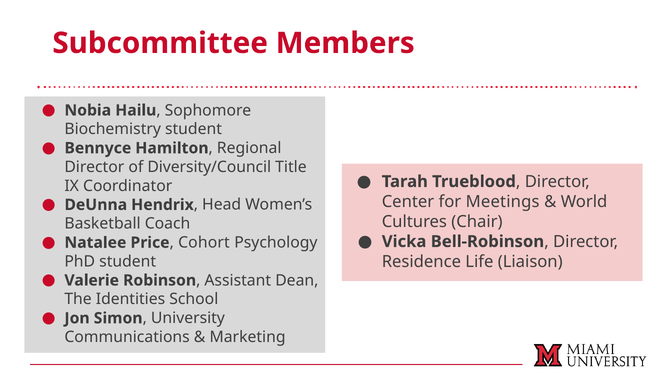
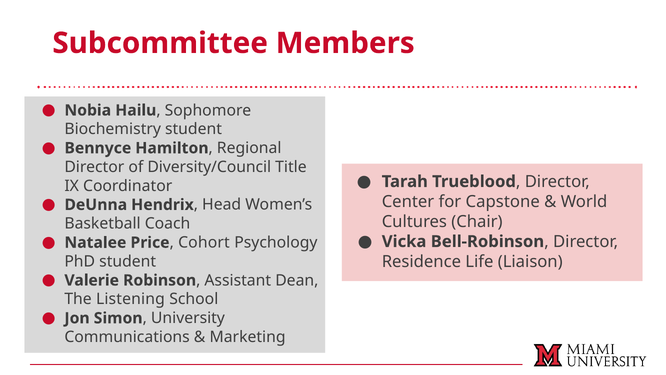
Meetings: Meetings -> Capstone
Identities: Identities -> Listening
